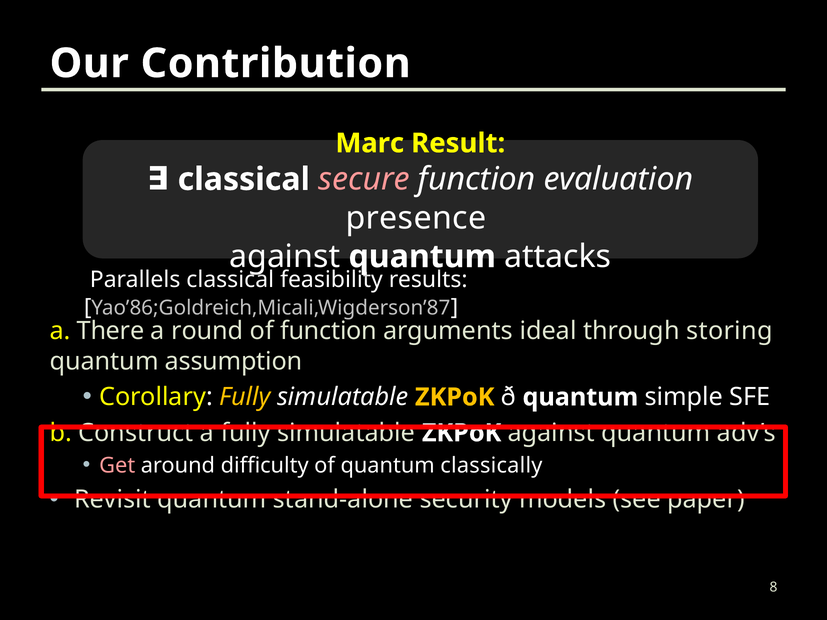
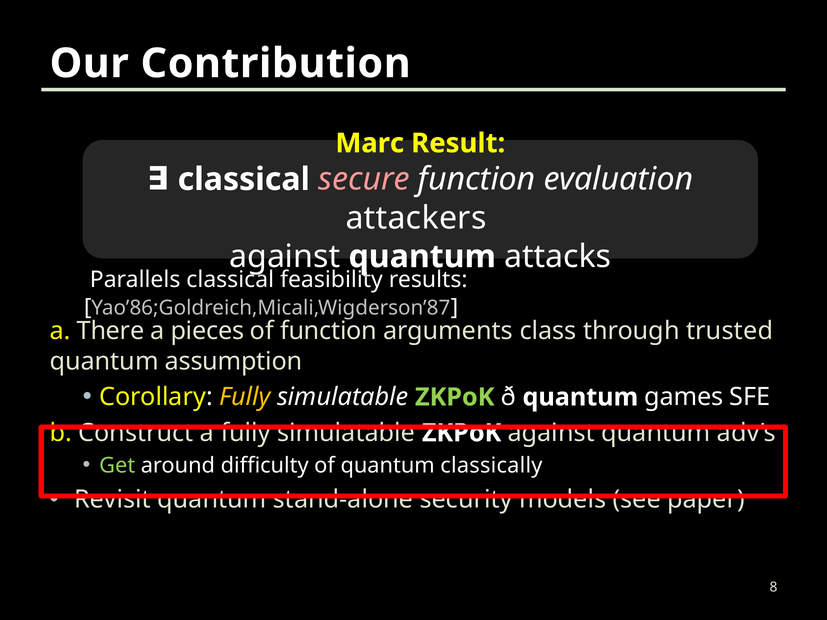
presence: presence -> attackers
round: round -> pieces
ideal: ideal -> class
storing: storing -> trusted
ZKPoK at (455, 397) colour: yellow -> light green
simple: simple -> games
Get colour: pink -> light green
